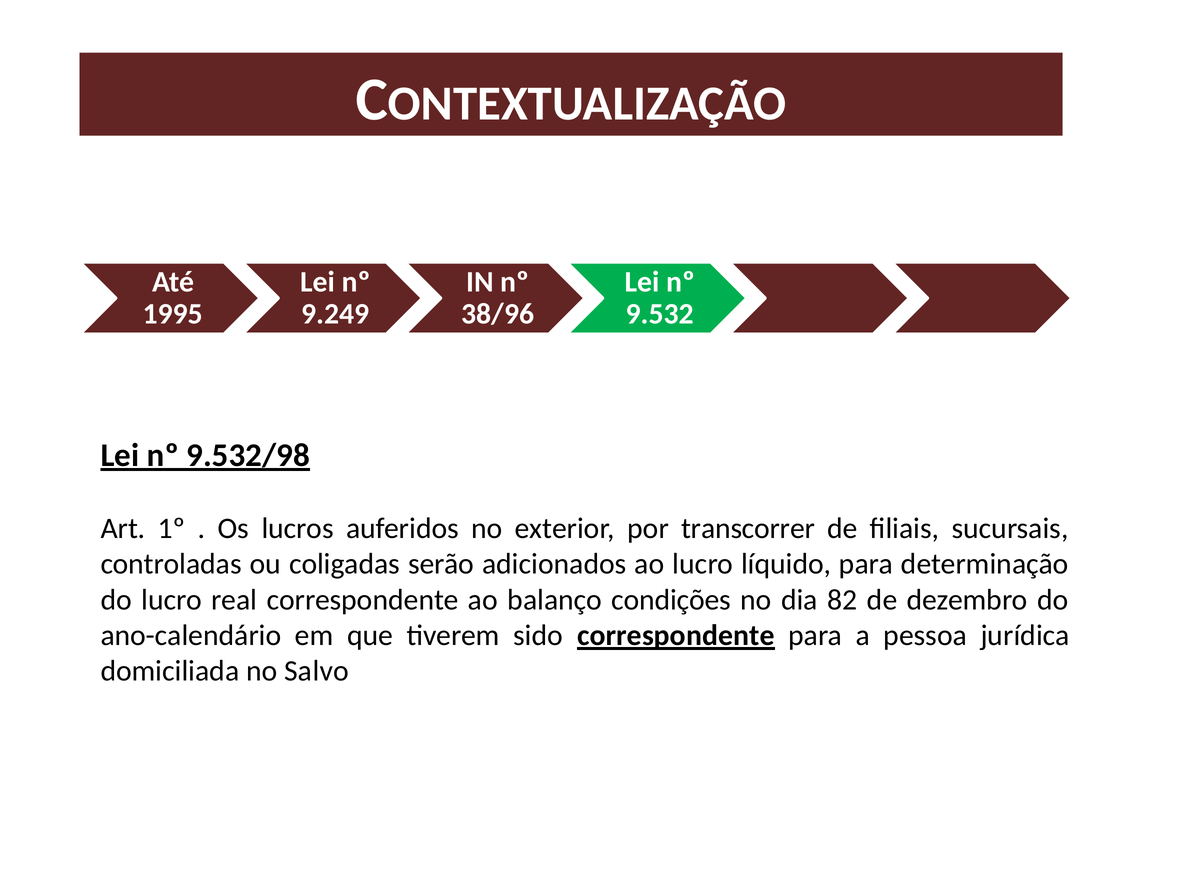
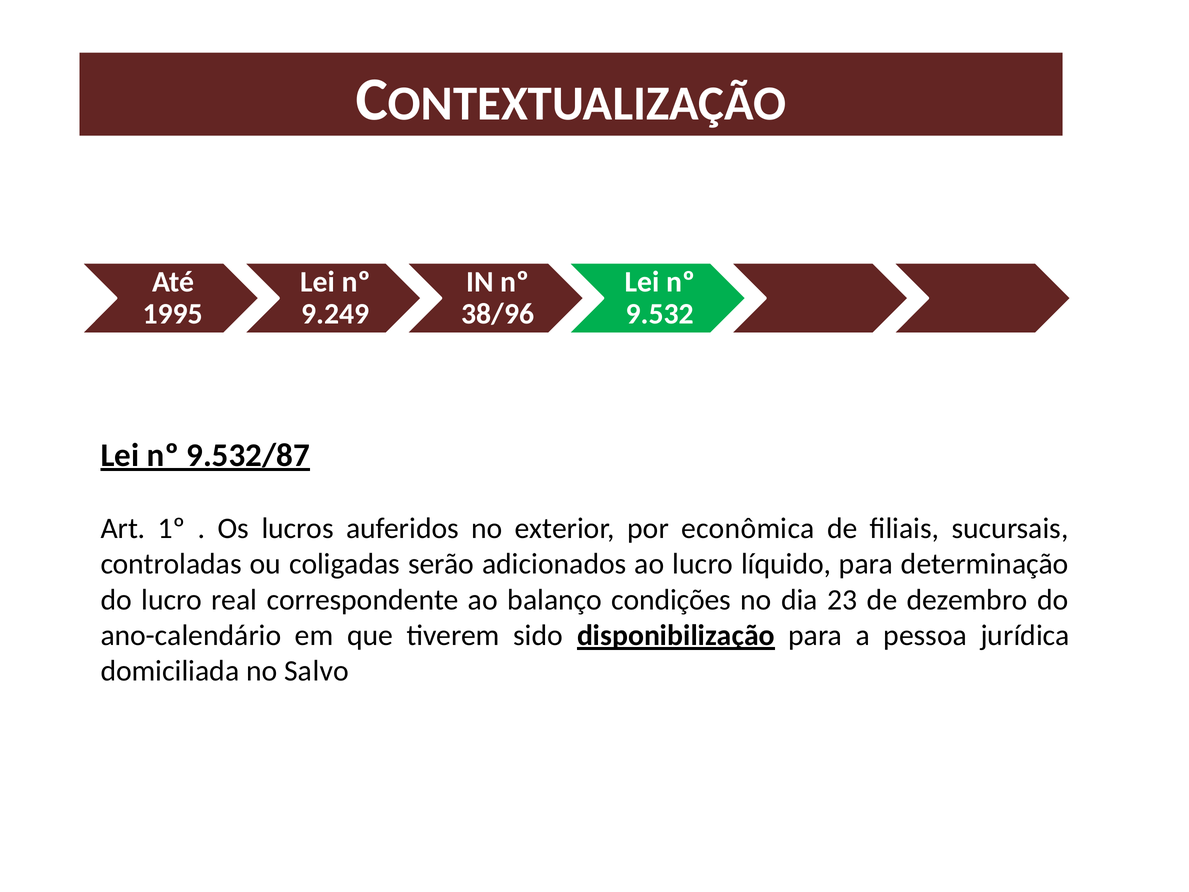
9.532/98: 9.532/98 -> 9.532/87
transcorrer: transcorrer -> econômica
82: 82 -> 23
sido correspondente: correspondente -> disponibilização
